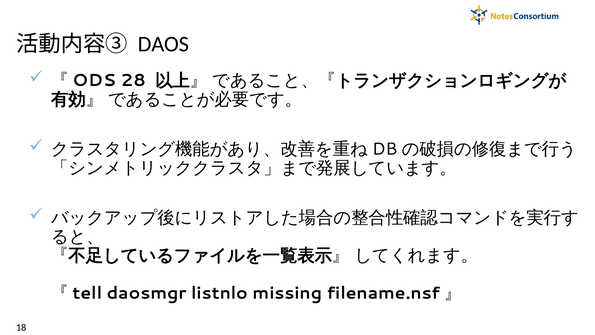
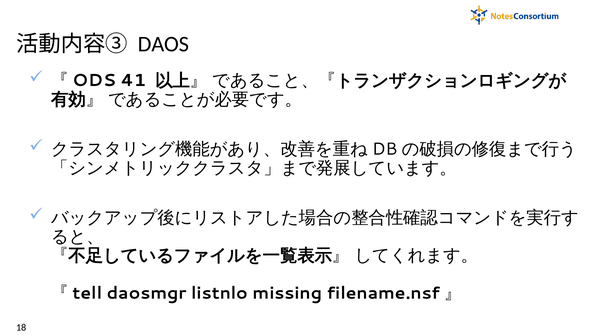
28: 28 -> 41
